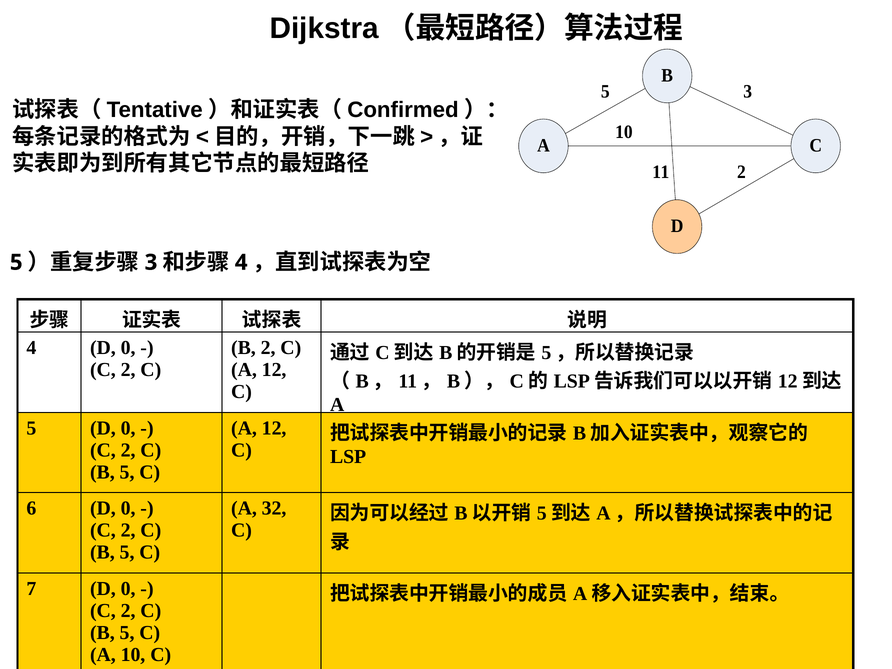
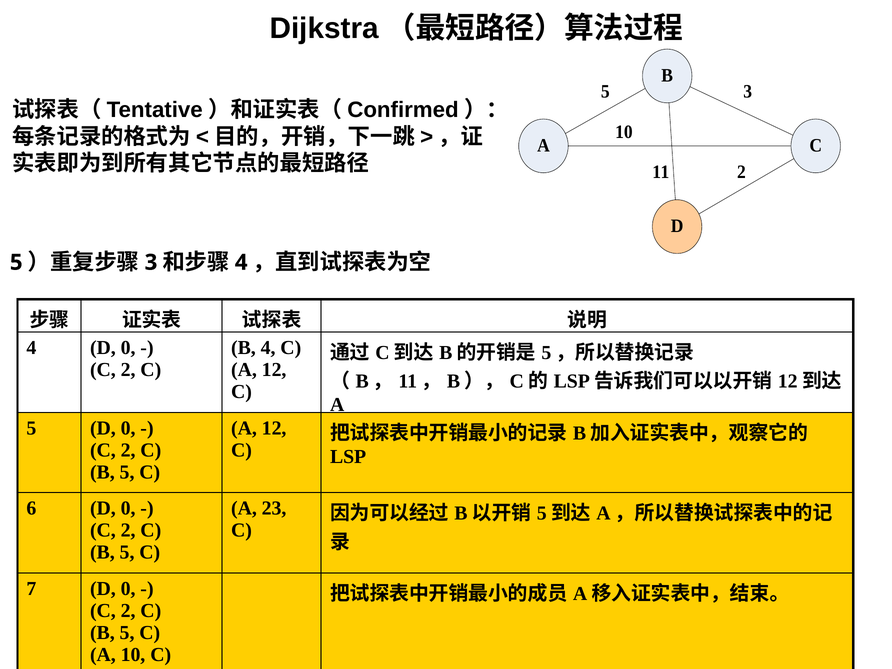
B 2: 2 -> 4
A 32: 32 -> 23
